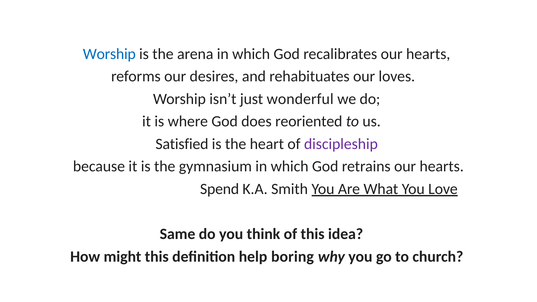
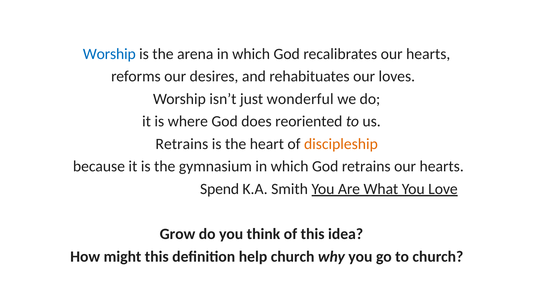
Satisfied at (182, 144): Satisfied -> Retrains
discipleship colour: purple -> orange
Same: Same -> Grow
help boring: boring -> church
